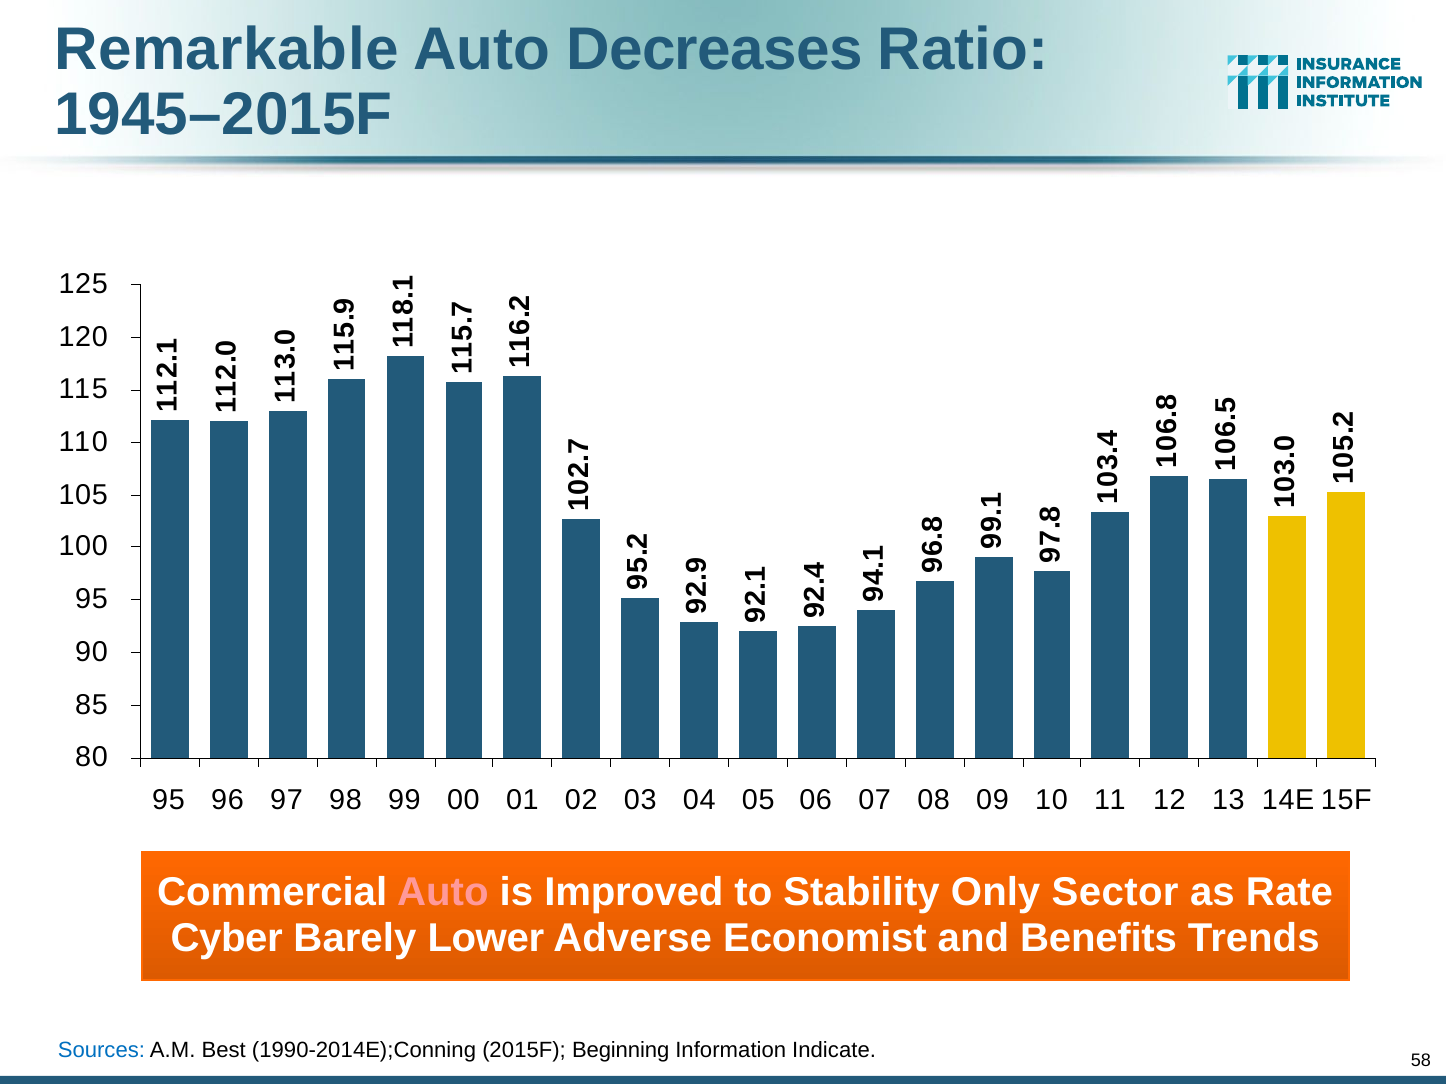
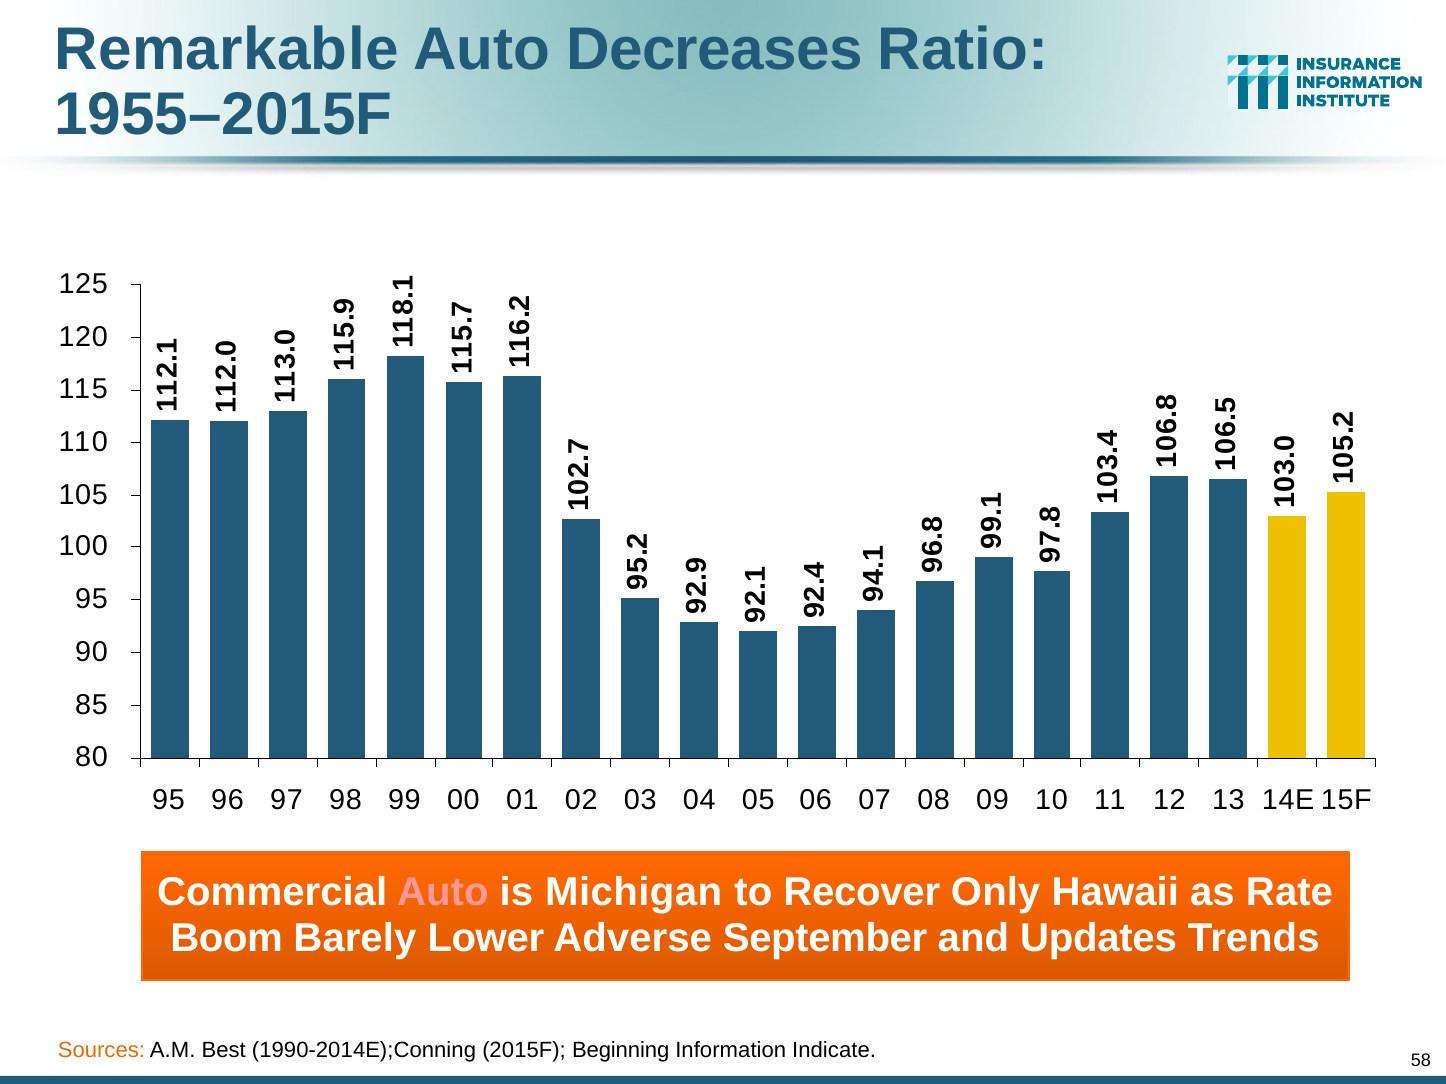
1945–2015F: 1945–2015F -> 1955–2015F
Improved: Improved -> Michigan
Stability: Stability -> Recover
Sector: Sector -> Hawaii
Cyber: Cyber -> Boom
Economist: Economist -> September
Benefits: Benefits -> Updates
Sources colour: blue -> orange
